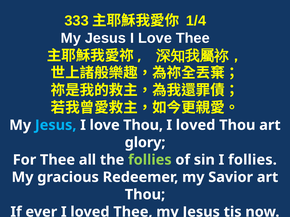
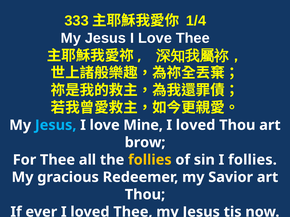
love Thou: Thou -> Mine
glory: glory -> brow
follies at (150, 160) colour: light green -> yellow
